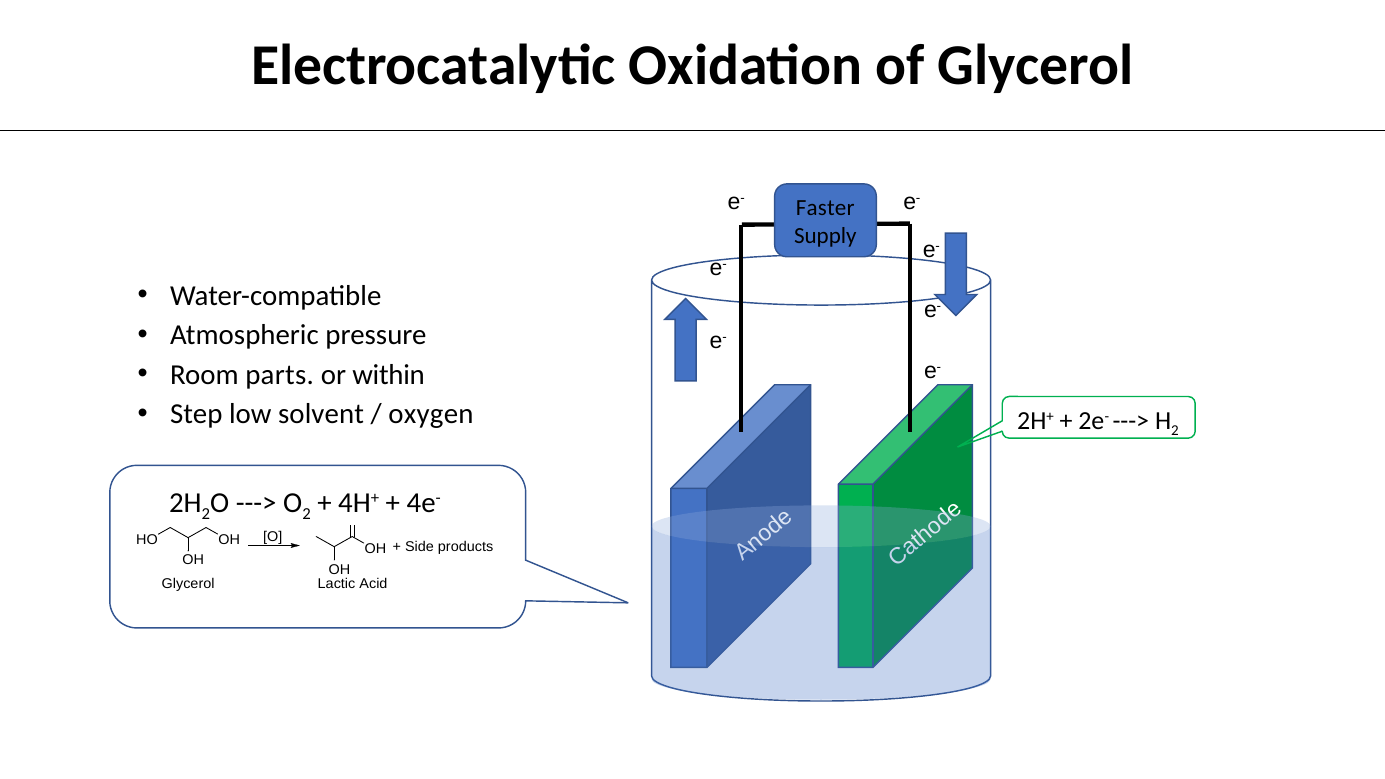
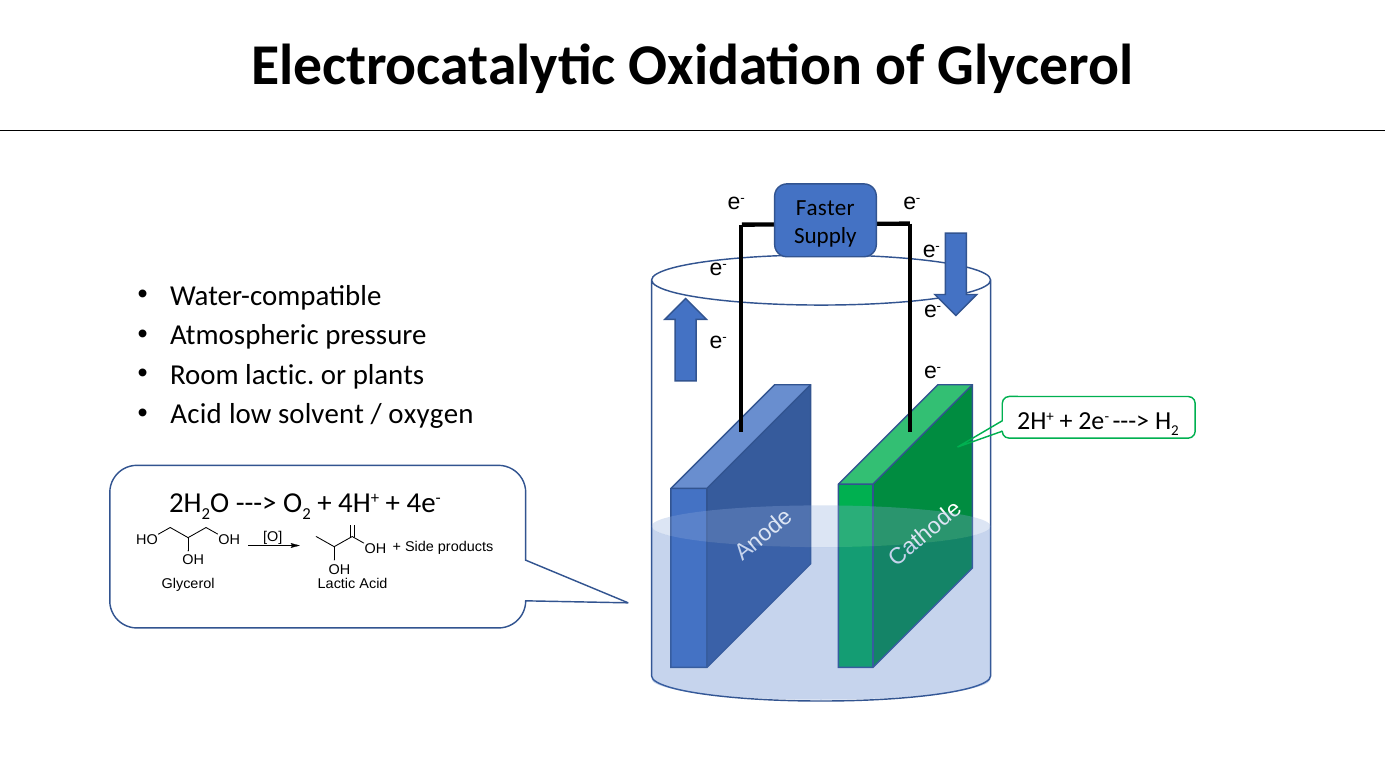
Room parts: parts -> lactic
within: within -> plants
Step at (196, 414): Step -> Acid
